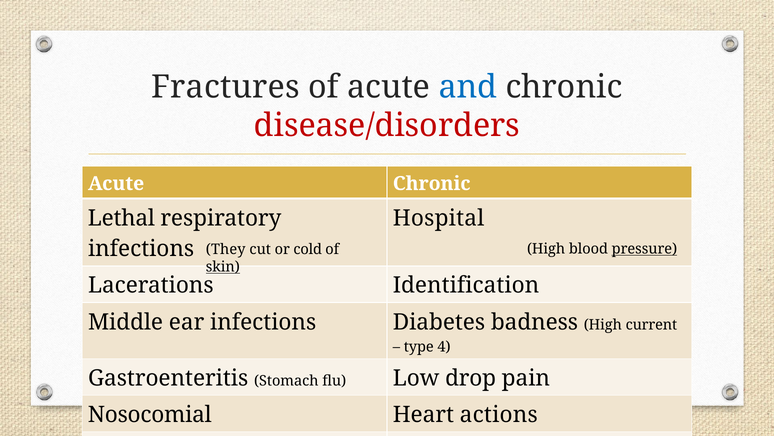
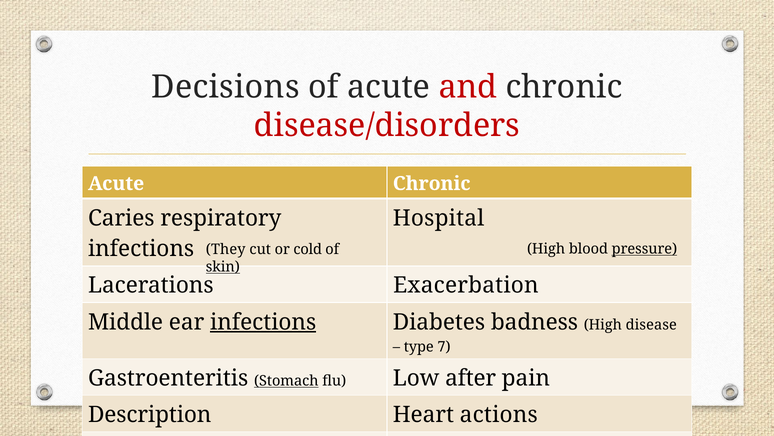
Fractures at (226, 87): Fractures -> Decisions
and colour: blue -> red
Lethal: Lethal -> Caries
Identification: Identification -> Exacerbation
infections at (263, 322) underline: none -> present
current: current -> disease
4: 4 -> 7
Stomach underline: none -> present
drop: drop -> after
Nosocomial: Nosocomial -> Description
